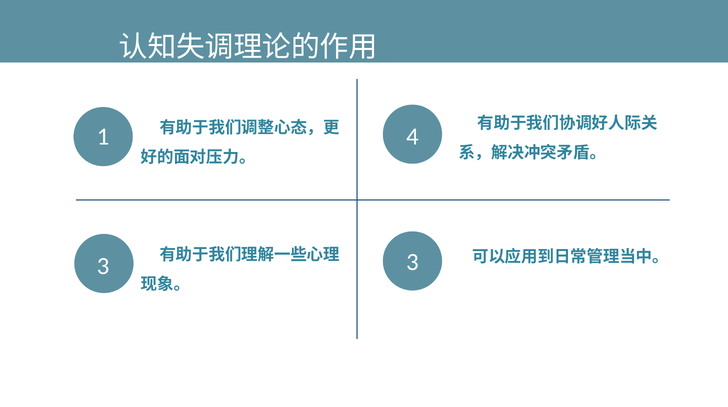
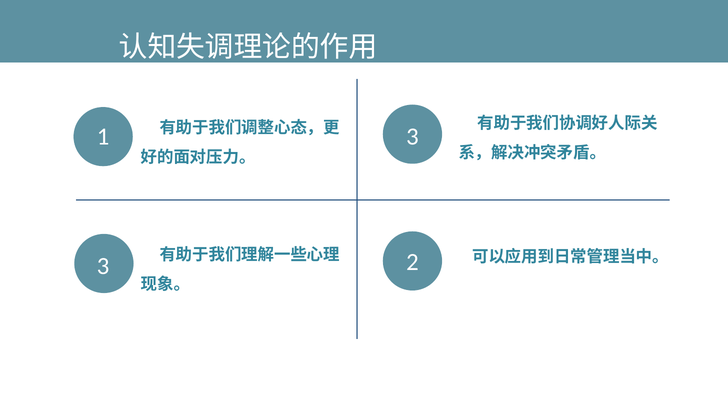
1 4: 4 -> 3
3 3: 3 -> 2
